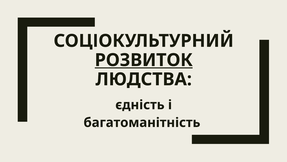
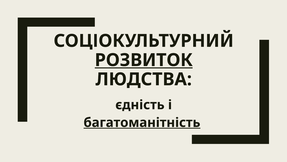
багатоманітність underline: none -> present
